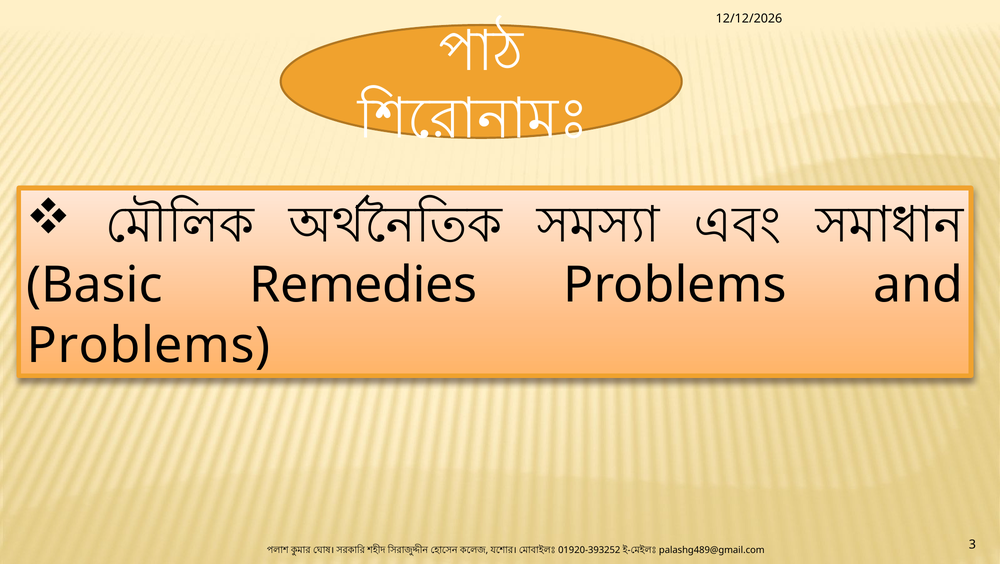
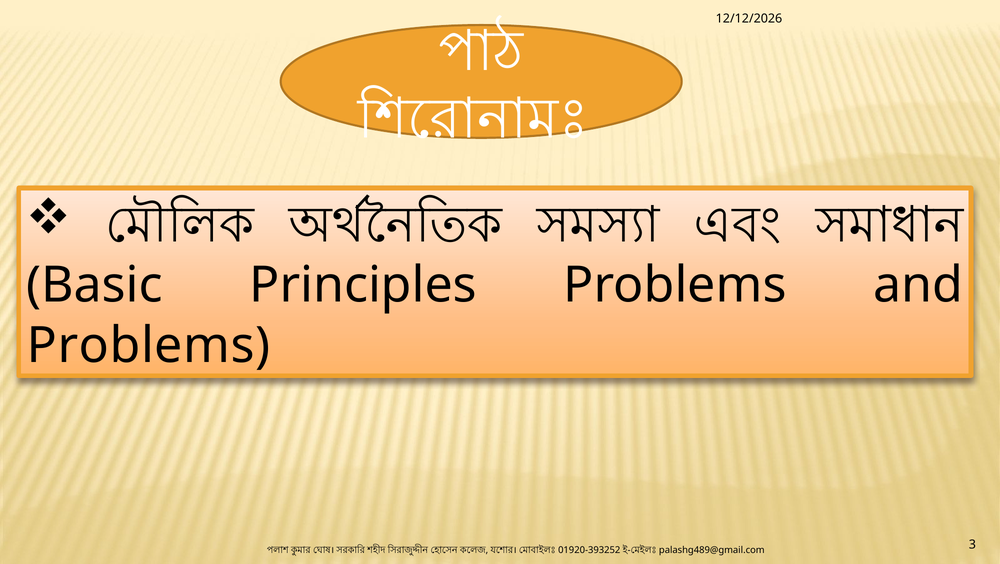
Remedies: Remedies -> Principles
